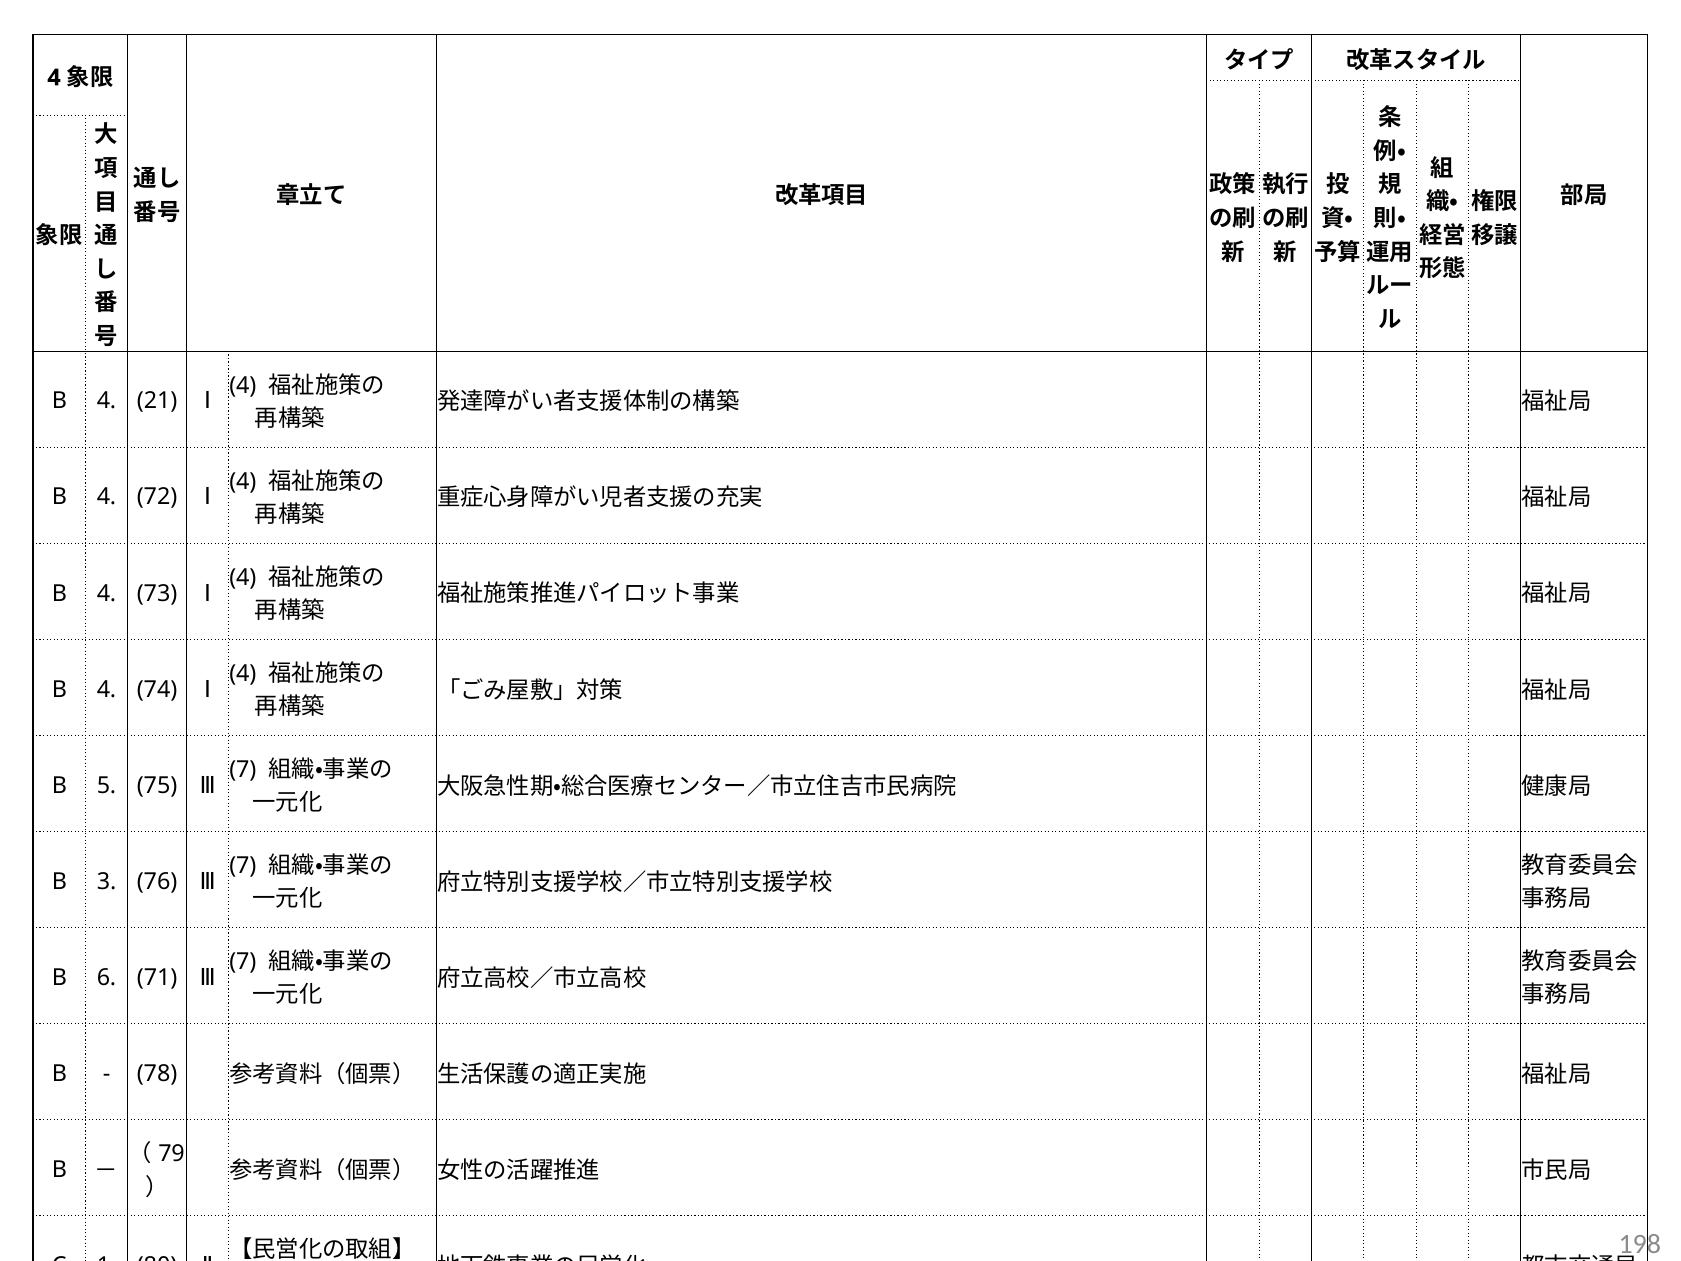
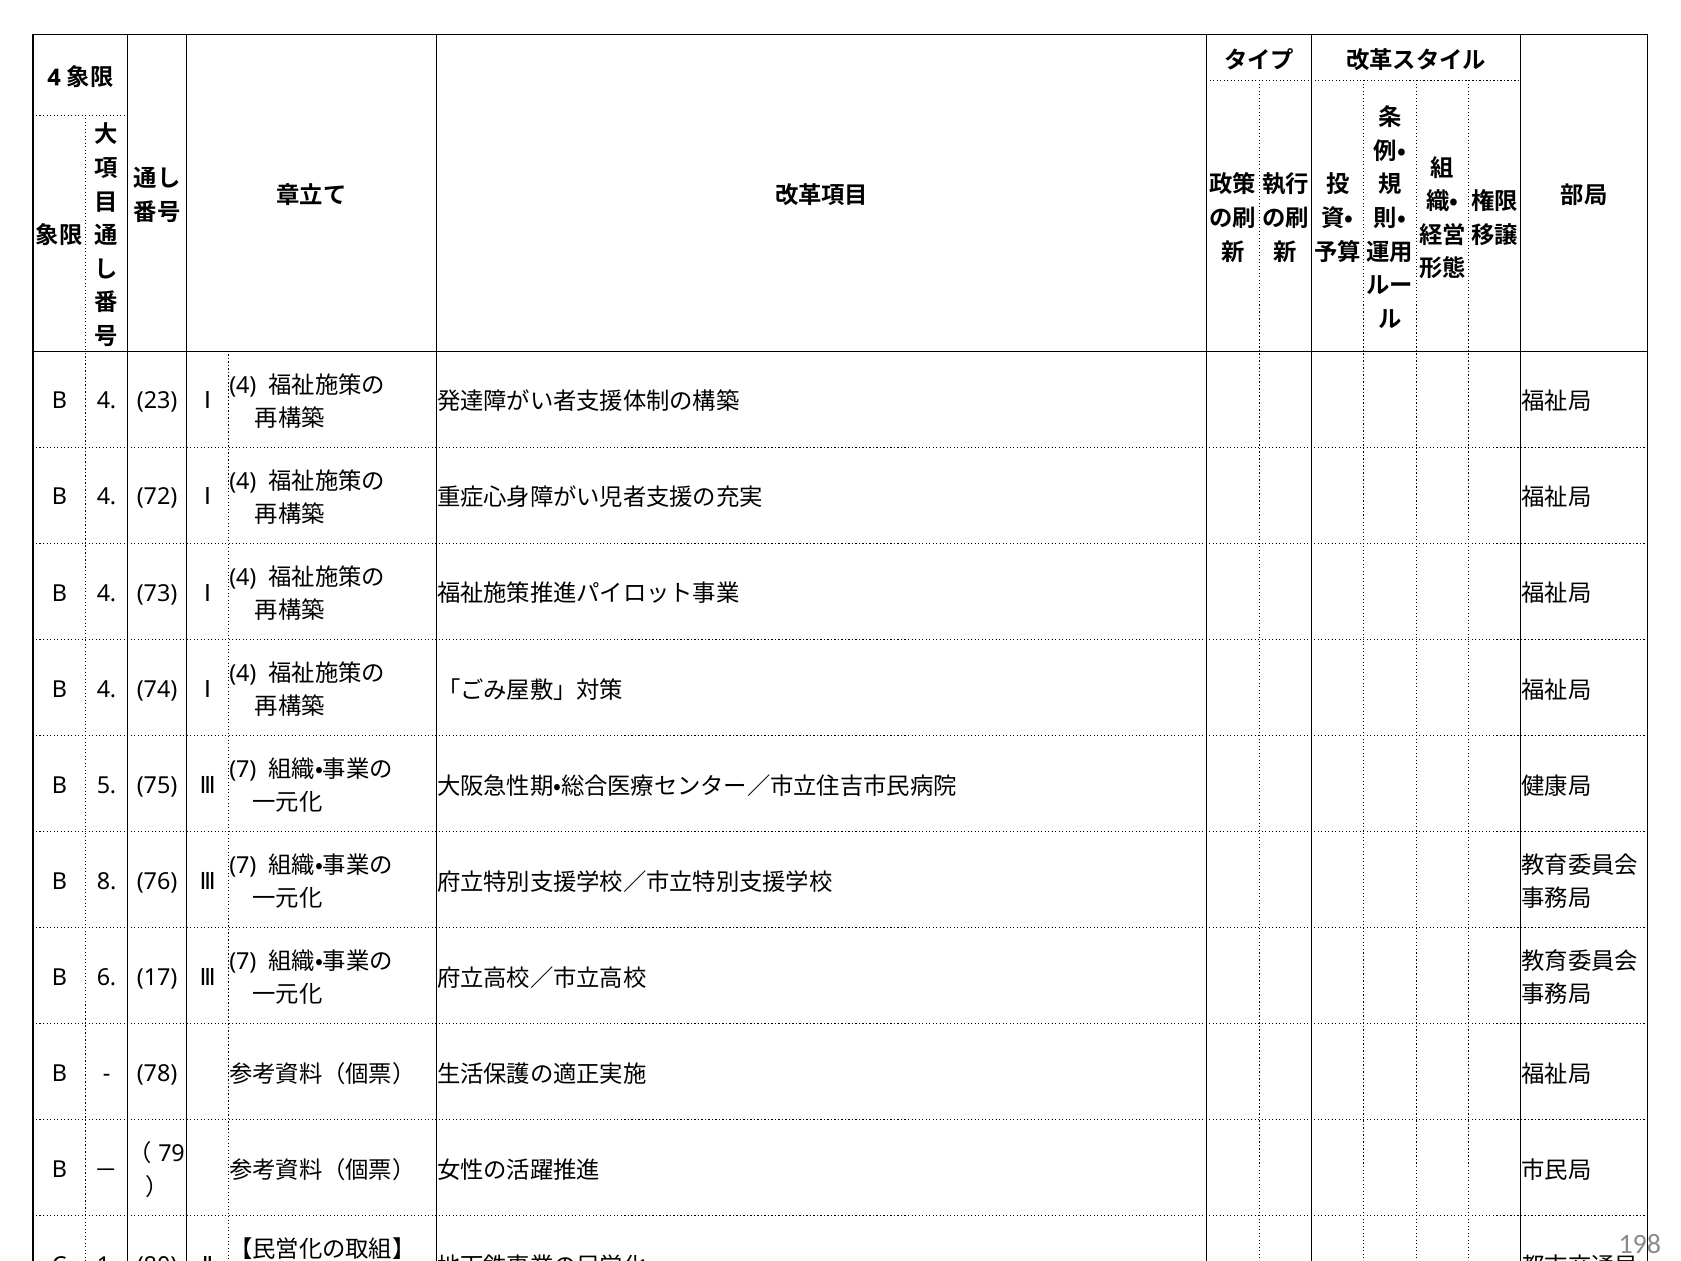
21: 21 -> 23
3: 3 -> 8
71: 71 -> 17
